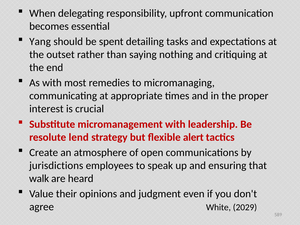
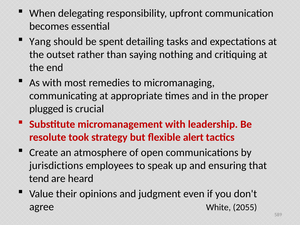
interest: interest -> plugged
lend: lend -> took
walk: walk -> tend
2029: 2029 -> 2055
